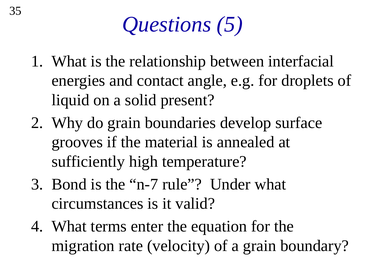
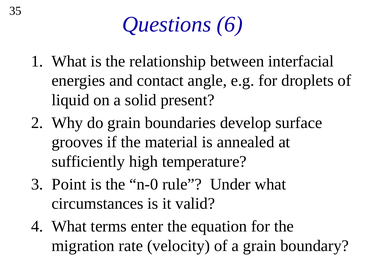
5: 5 -> 6
Bond: Bond -> Point
n-7: n-7 -> n-0
